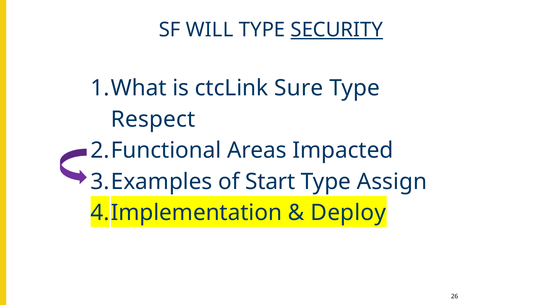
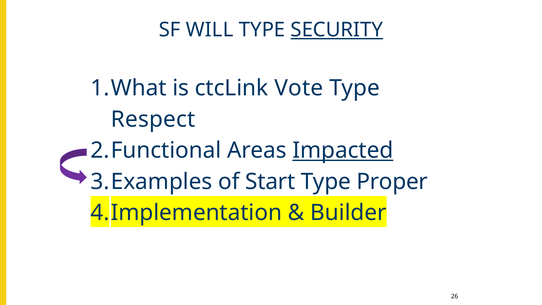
Sure: Sure -> Vote
Impacted underline: none -> present
Assign: Assign -> Proper
Deploy: Deploy -> Builder
